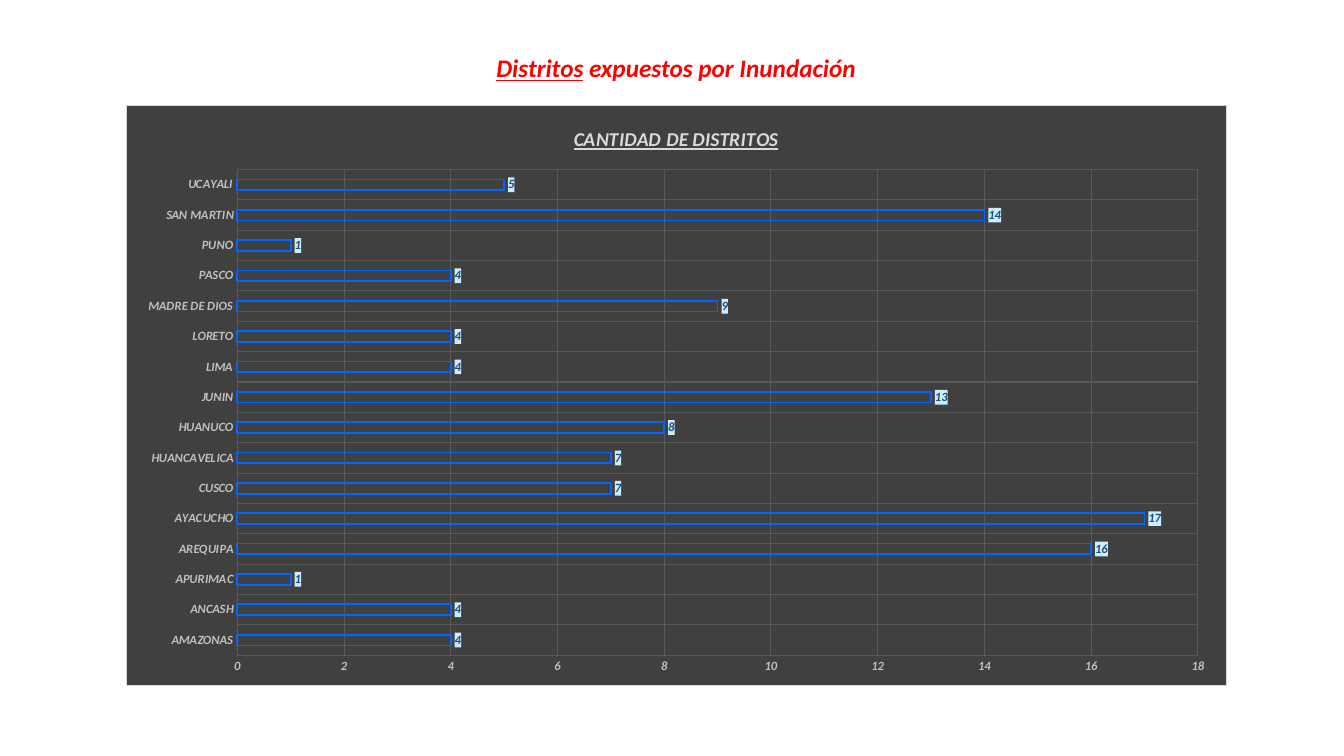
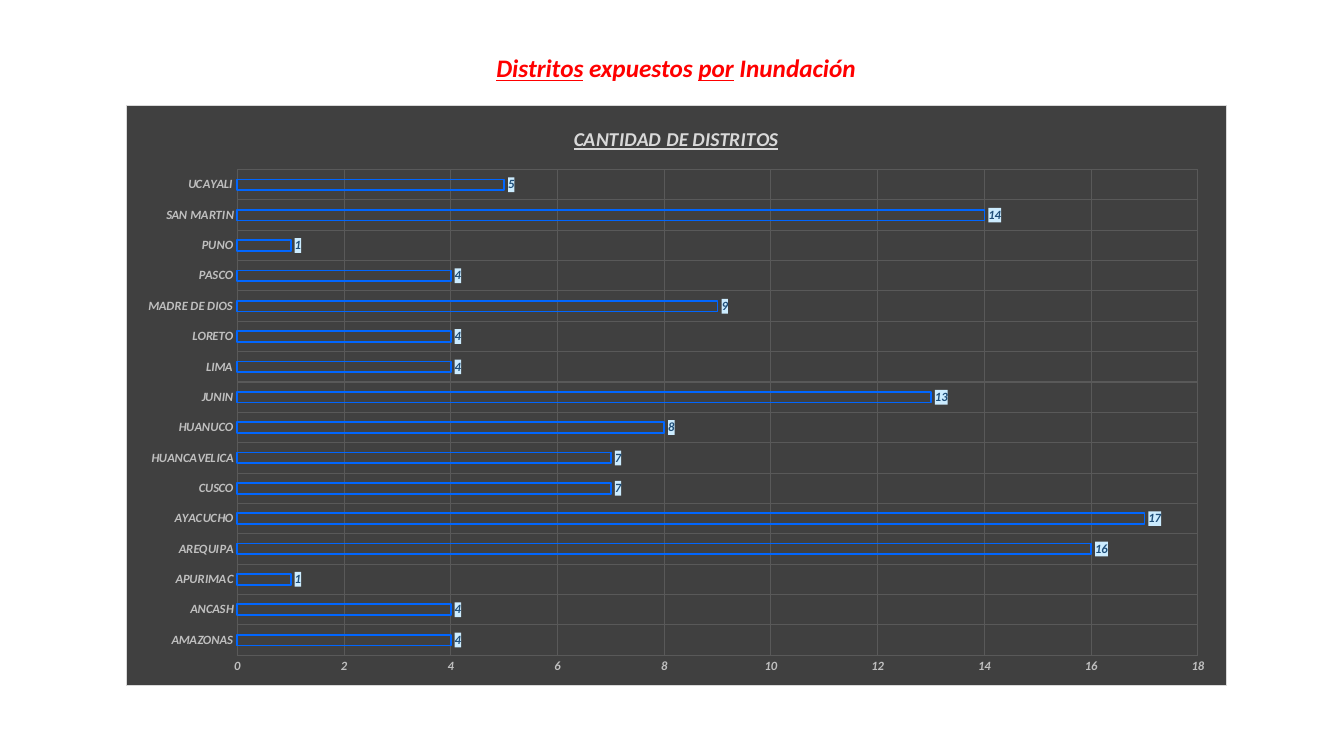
por underline: none -> present
